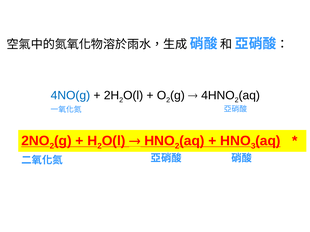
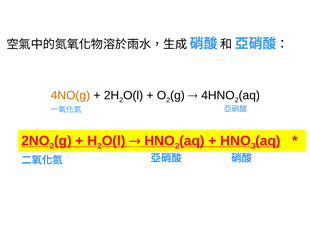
4NO(g colour: blue -> orange
